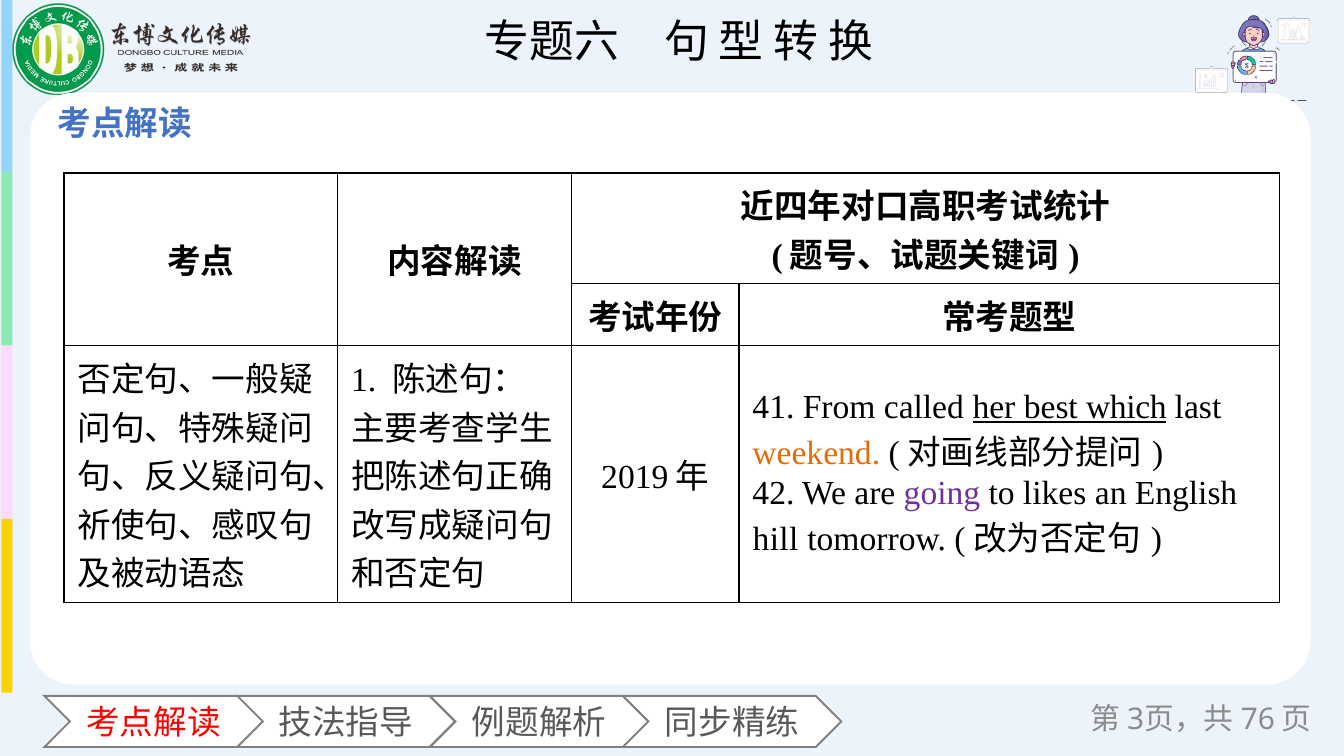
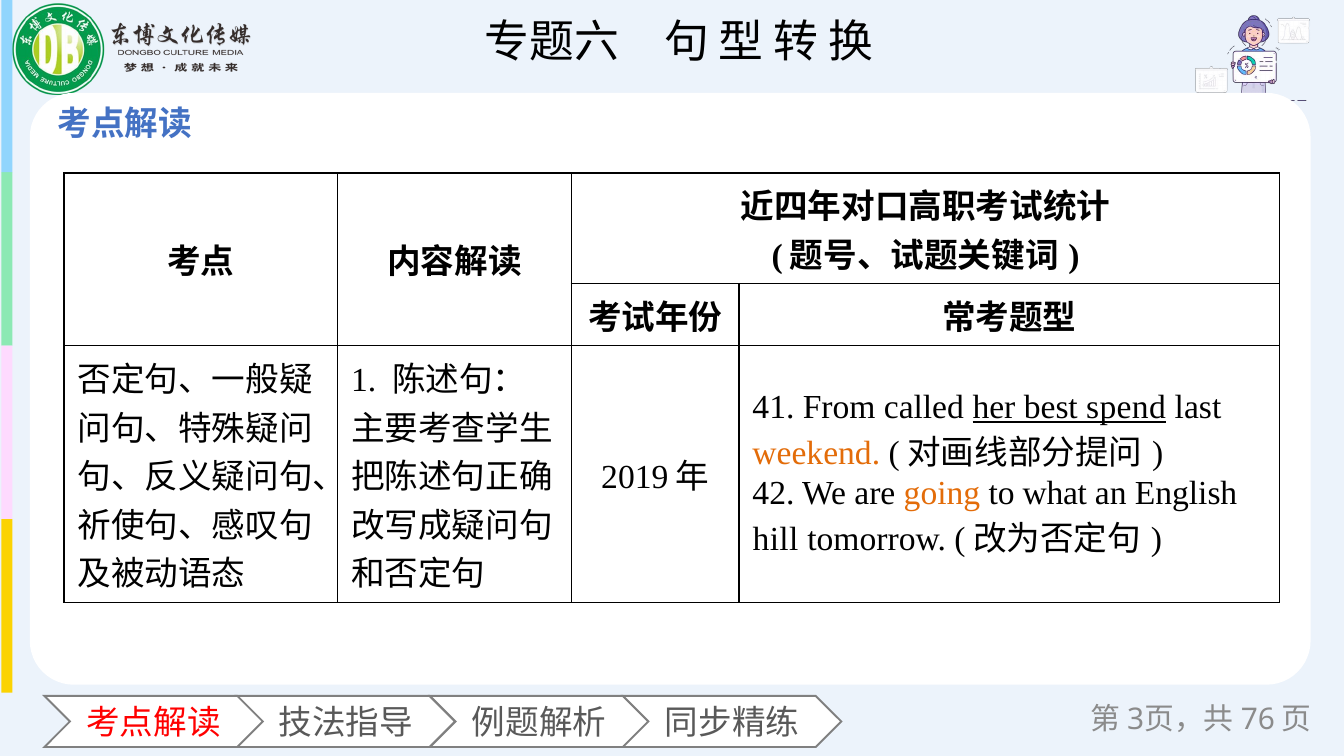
which: which -> spend
going colour: purple -> orange
likes: likes -> what
